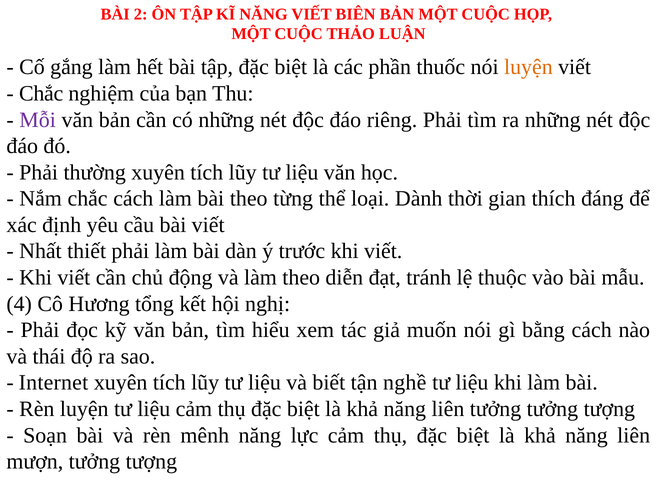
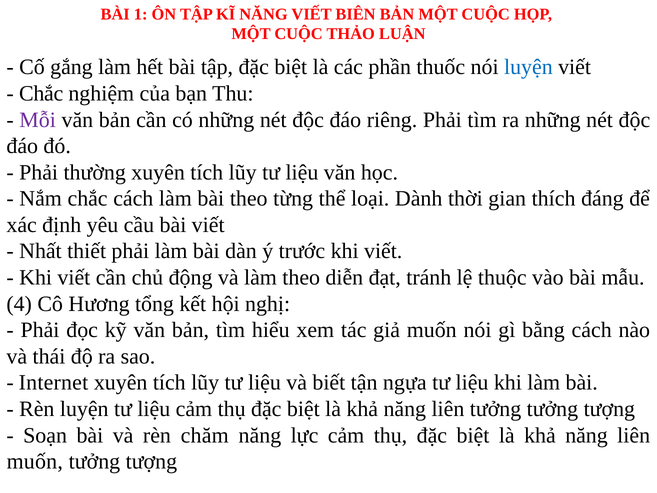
2: 2 -> 1
luyện at (528, 67) colour: orange -> blue
nghề: nghề -> ngựa
mênh: mênh -> chăm
mượn at (35, 461): mượn -> muốn
